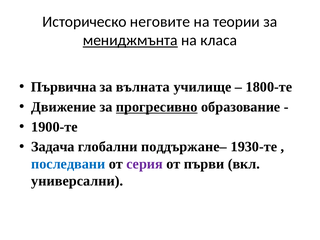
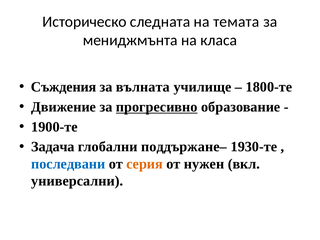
неговите: неговите -> следната
теории: теории -> темата
мениджмънта underline: present -> none
Първична: Първична -> Съждения
серия colour: purple -> orange
първи: първи -> нужен
